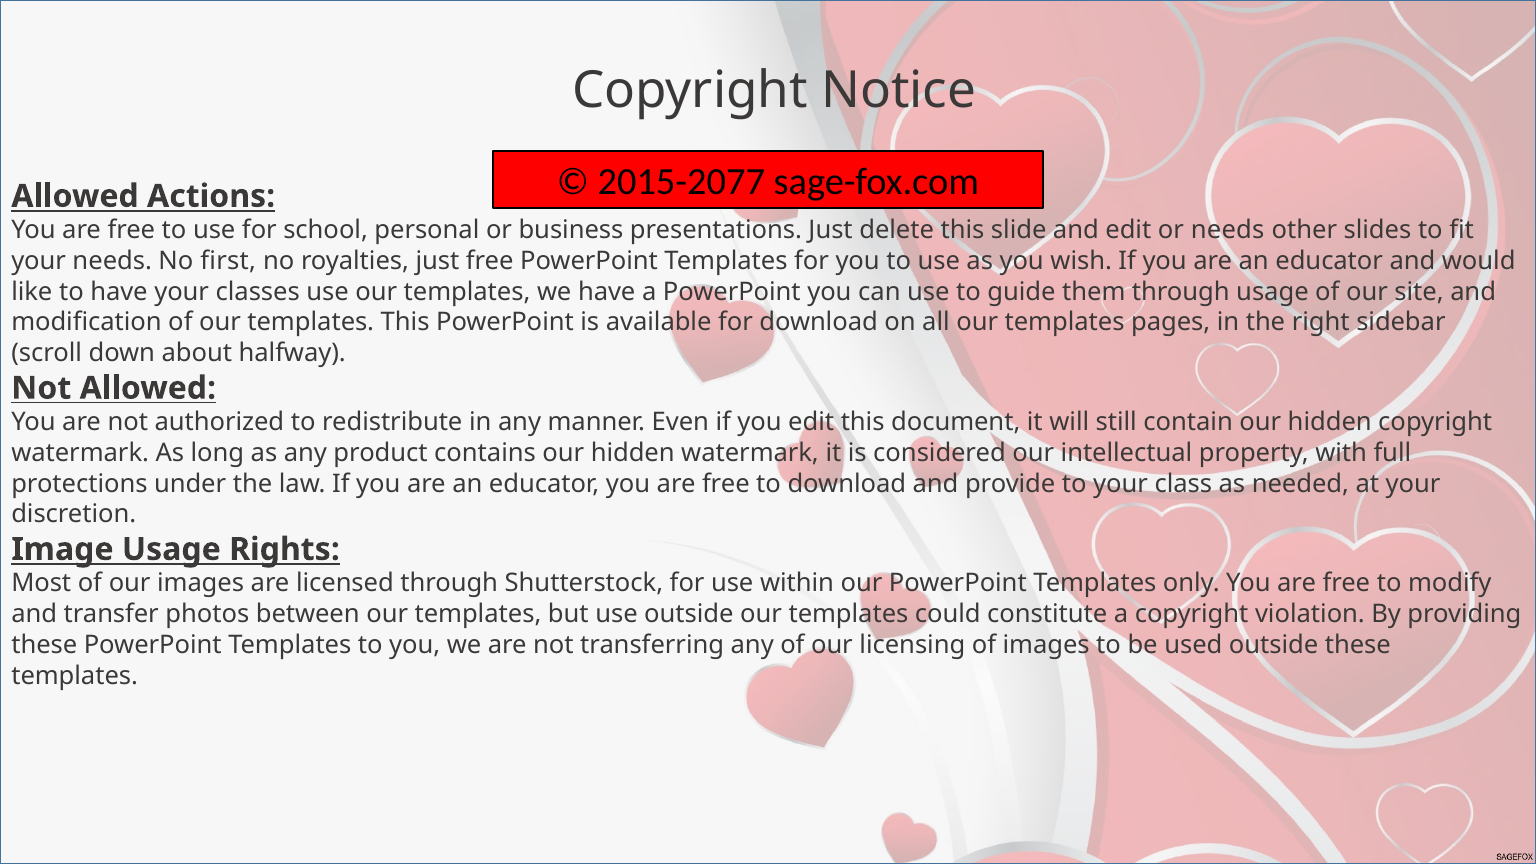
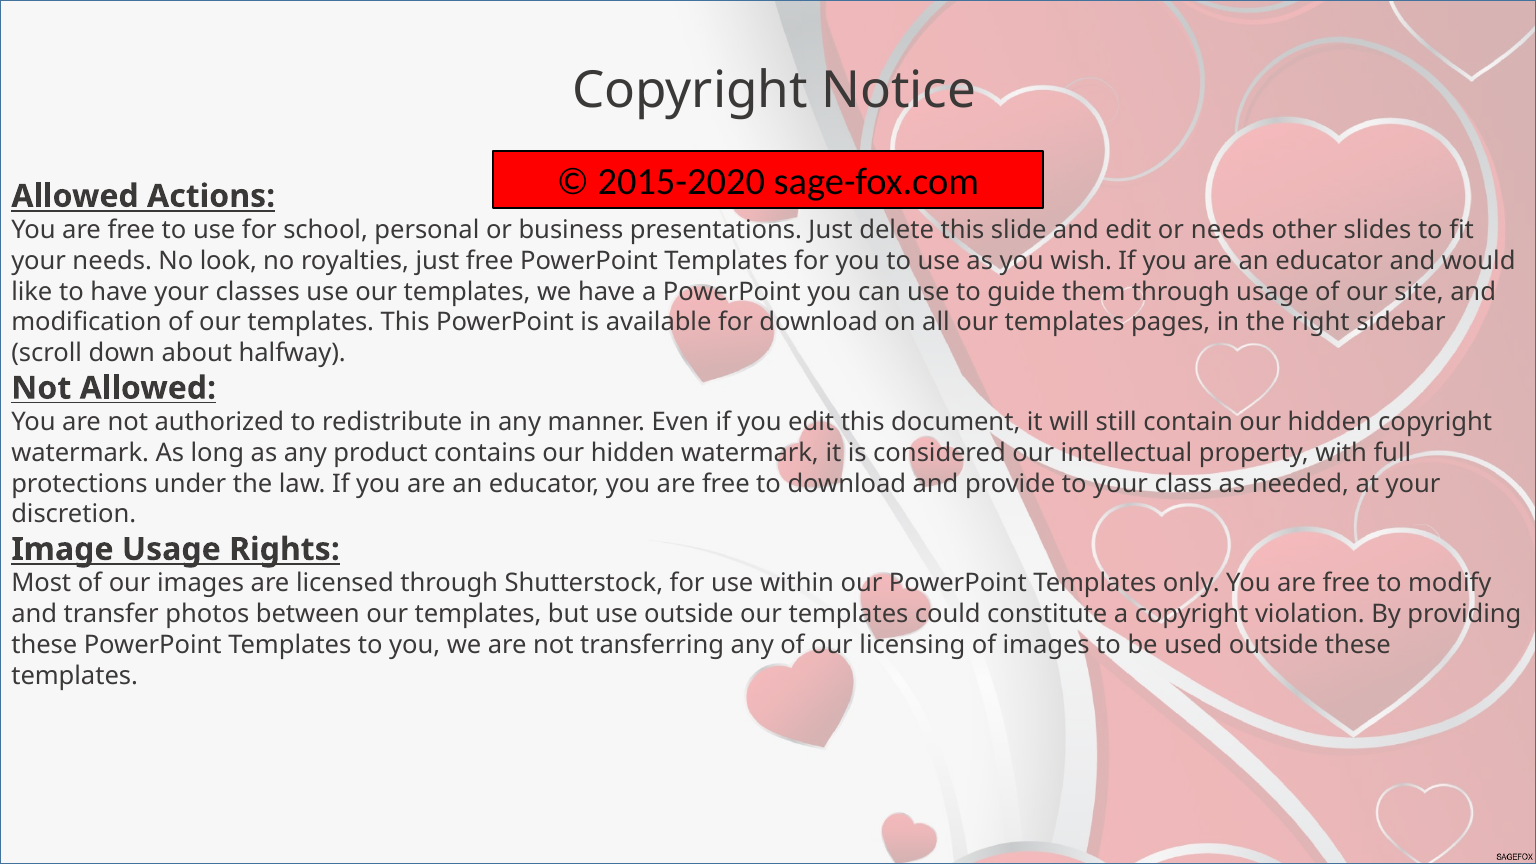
2015-2077: 2015-2077 -> 2015-2020
first: first -> look
